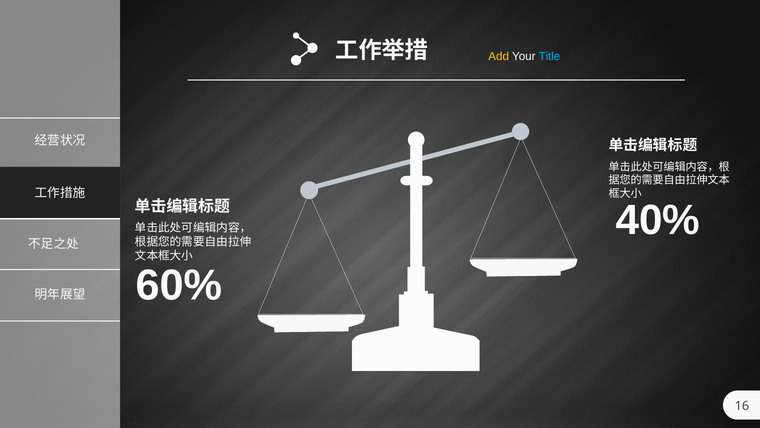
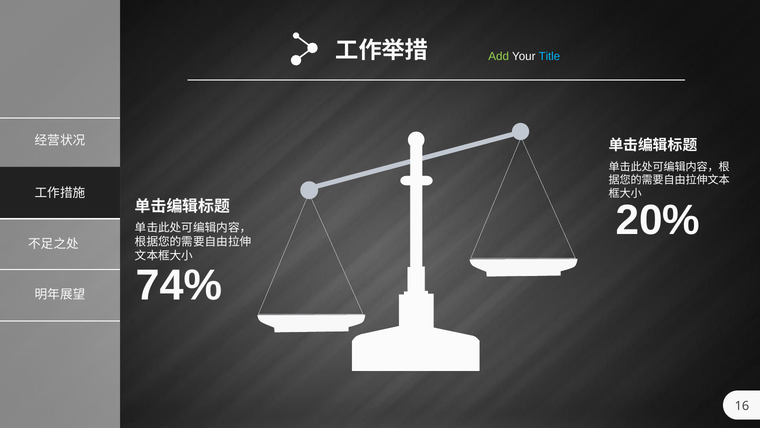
Add colour: yellow -> light green
40%: 40% -> 20%
60%: 60% -> 74%
